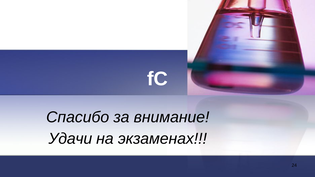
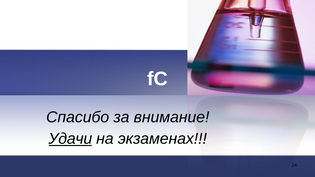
Удачи underline: none -> present
